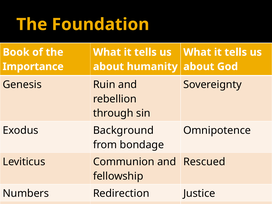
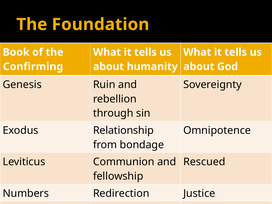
Importance: Importance -> Confirming
Background: Background -> Relationship
